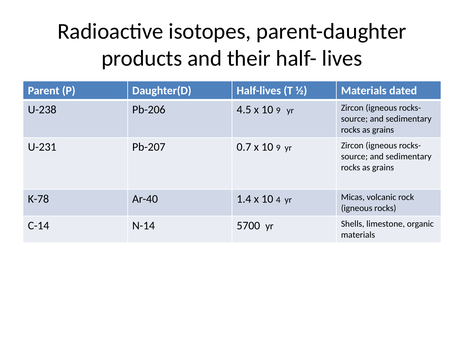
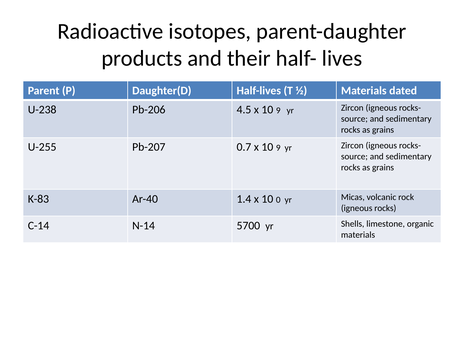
U-231: U-231 -> U-255
K-78: K-78 -> K-83
4: 4 -> 0
